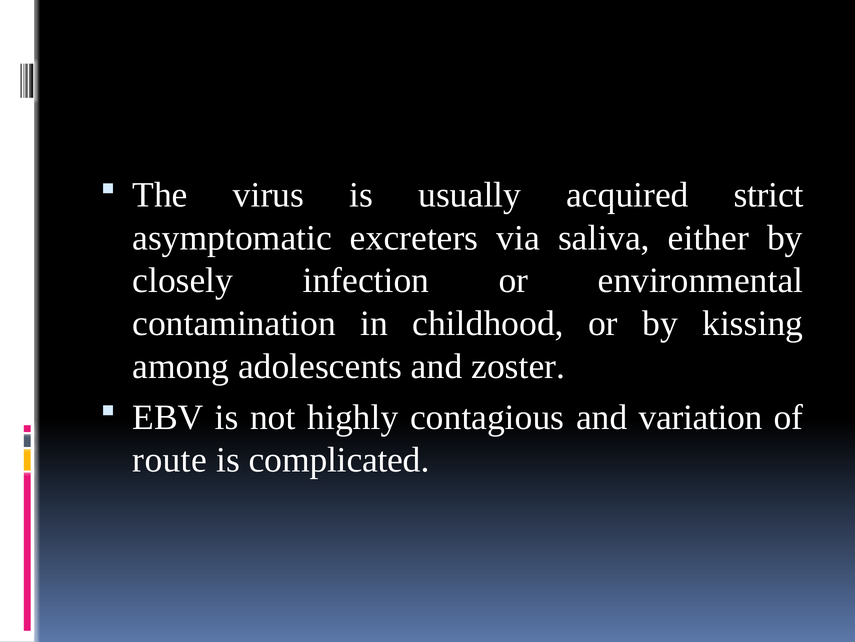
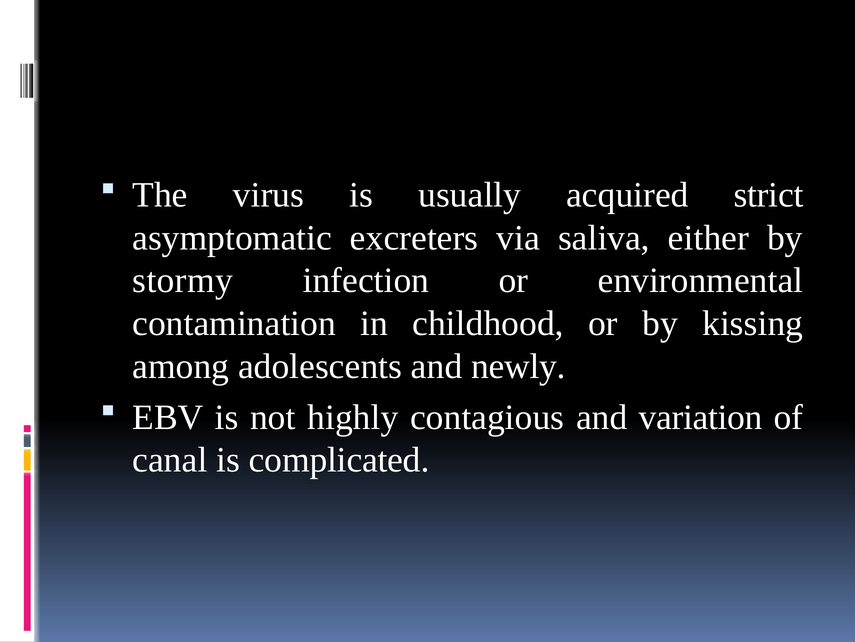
closely: closely -> stormy
zoster: zoster -> newly
route: route -> canal
